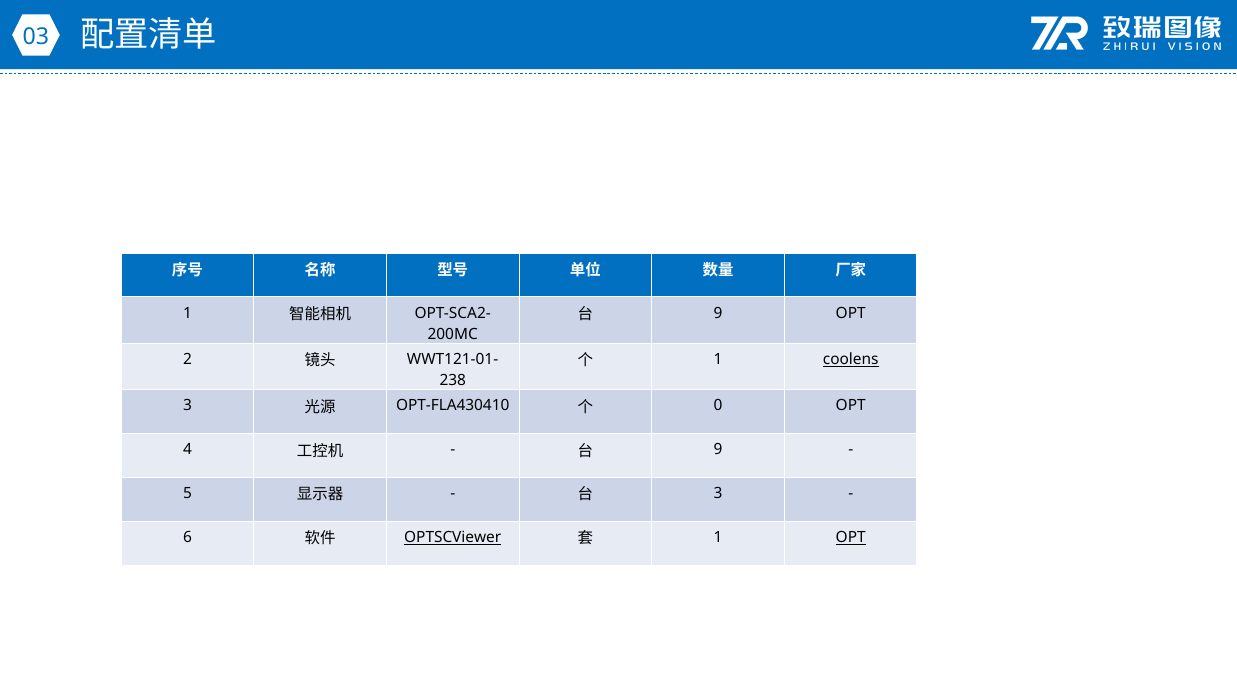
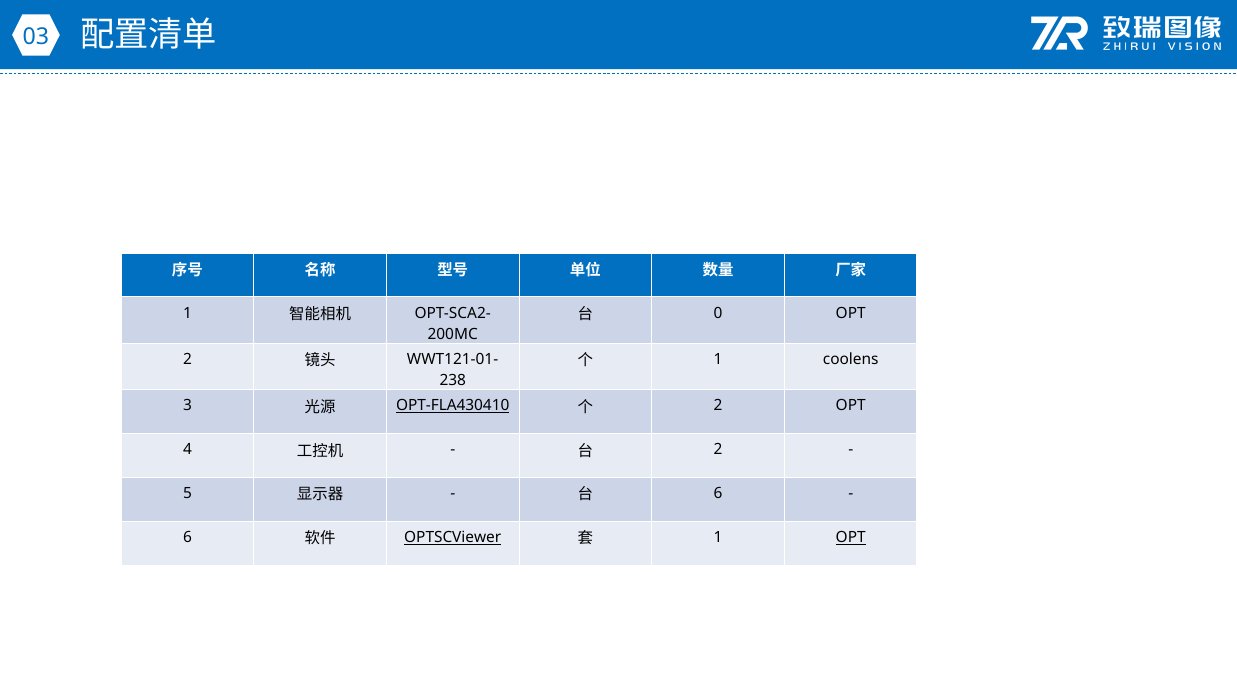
9 at (718, 313): 9 -> 0
coolens underline: present -> none
OPT-FLA430410 underline: none -> present
0 at (718, 406): 0 -> 2
9 at (718, 450): 9 -> 2
3 at (718, 493): 3 -> 6
